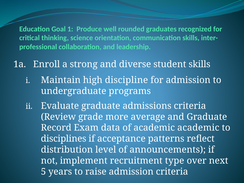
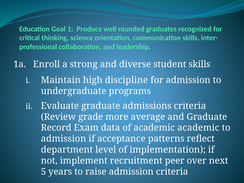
disciplines at (64, 139): disciplines -> admission
distribution: distribution -> department
announcements: announcements -> implementation
type: type -> peer
